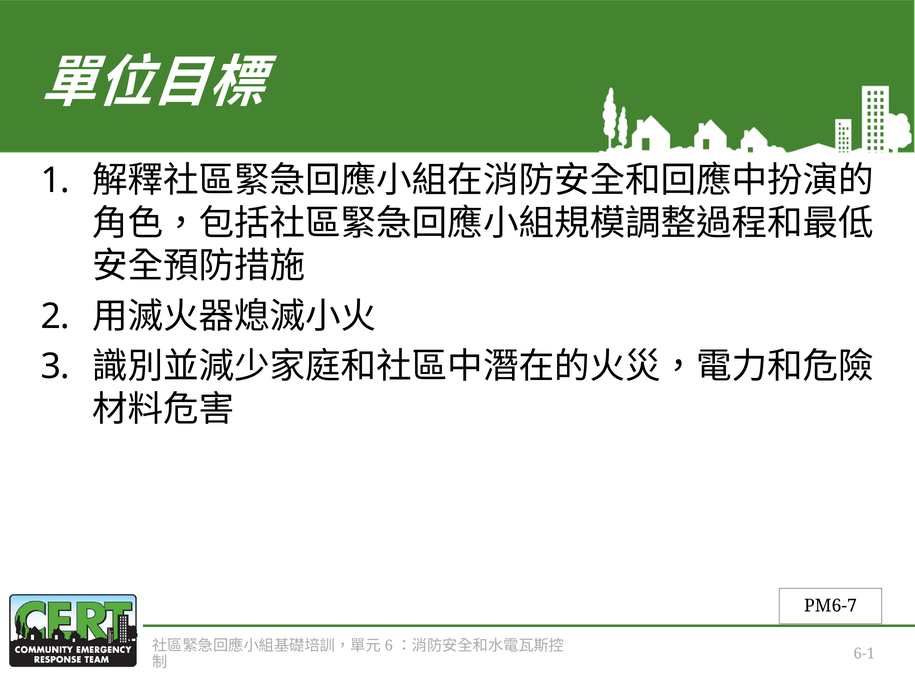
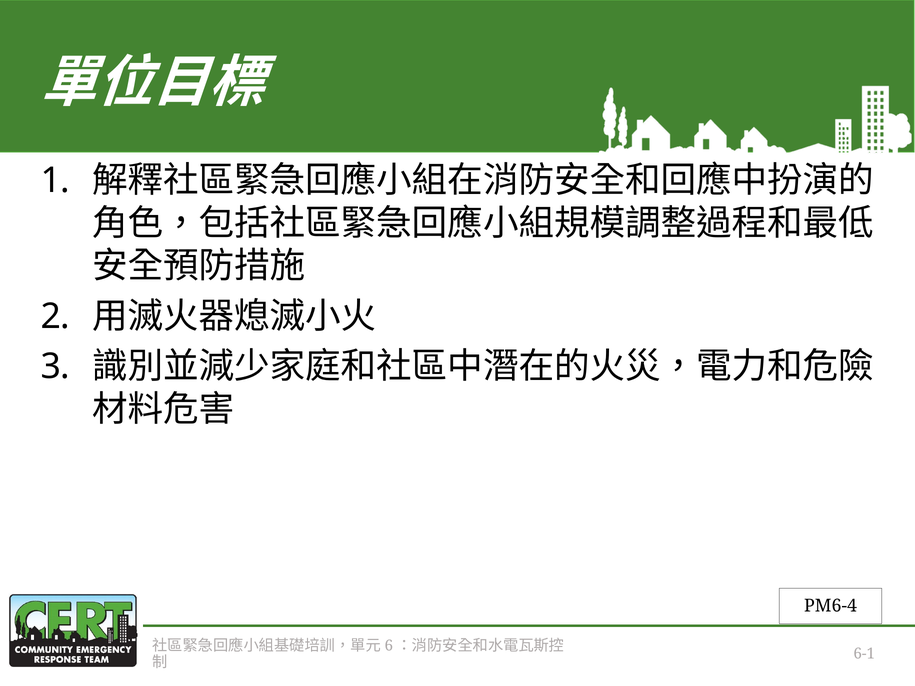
PM6-7: PM6-7 -> PM6-4
